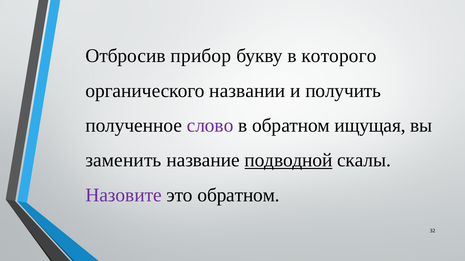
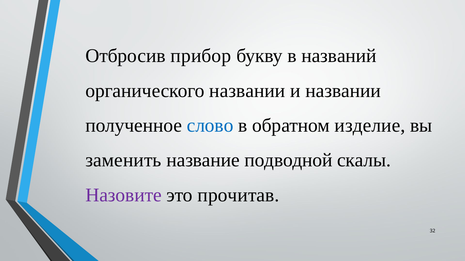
которого: которого -> названий
и получить: получить -> названии
слово colour: purple -> blue
ищущая: ищущая -> изделие
подводной underline: present -> none
это обратном: обратном -> прочитав
